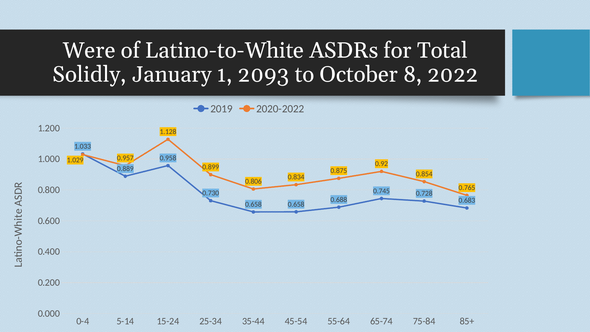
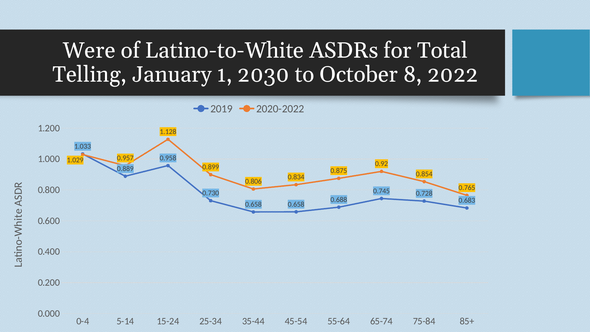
Solidly: Solidly -> Telling
2093: 2093 -> 2030
